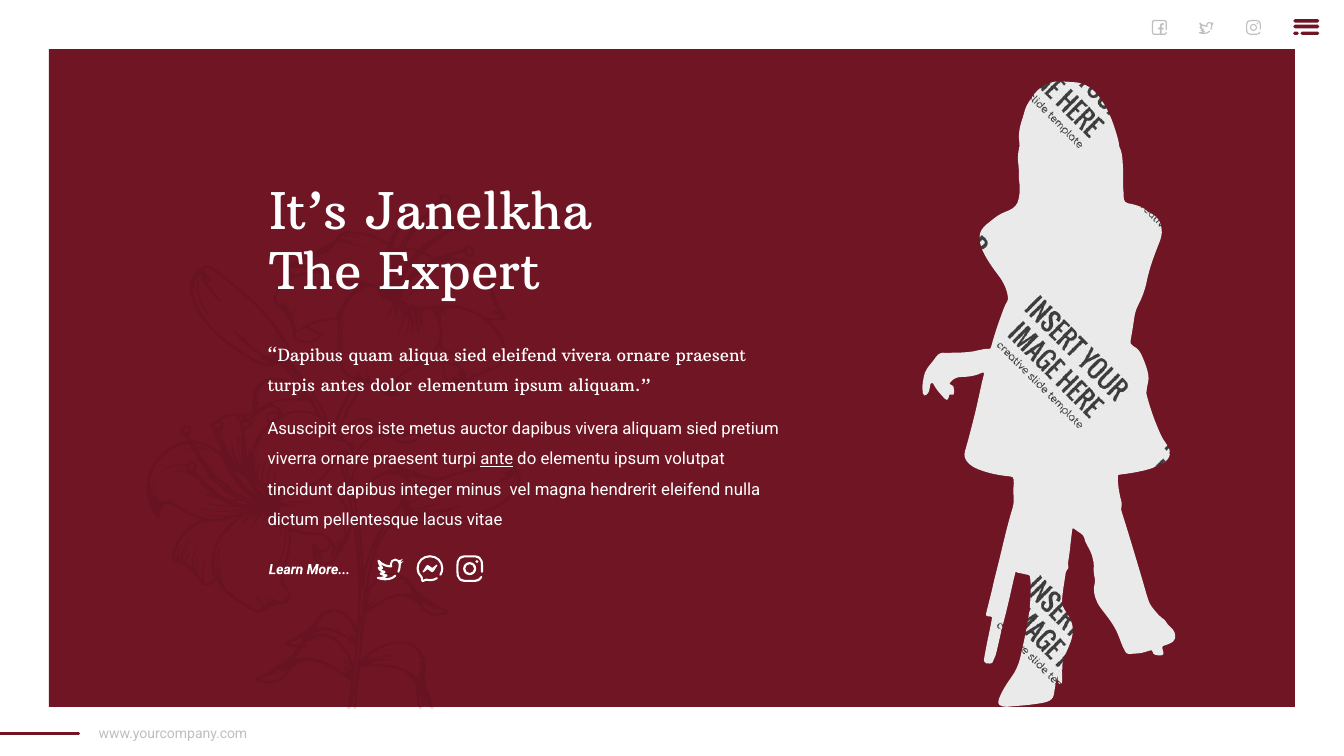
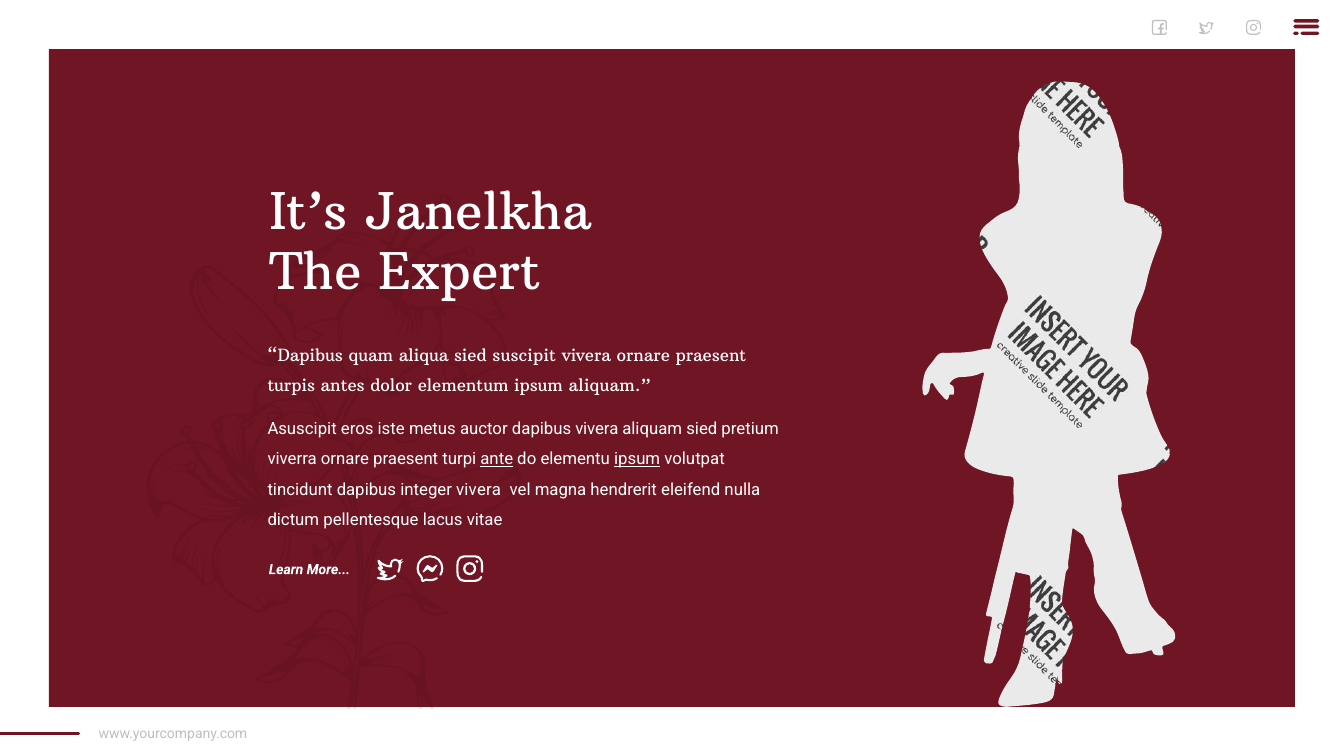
sied eleifend: eleifend -> suscipit
ipsum at (637, 459) underline: none -> present
integer minus: minus -> vivera
